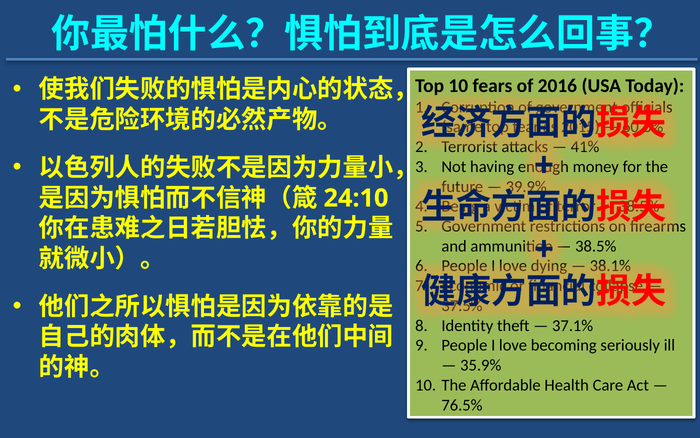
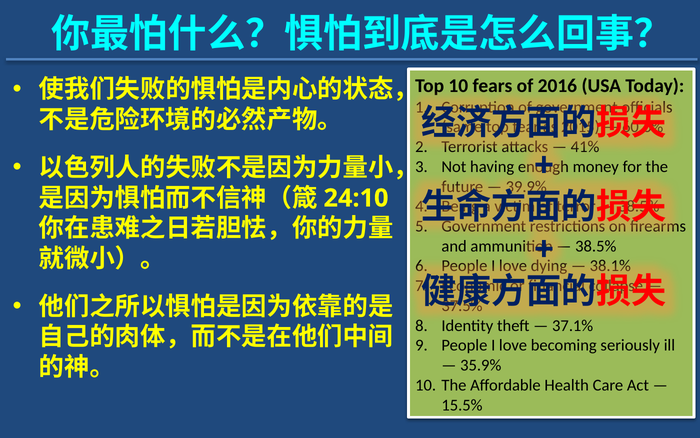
76.5%: 76.5% -> 15.5%
